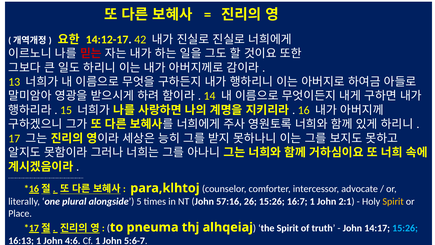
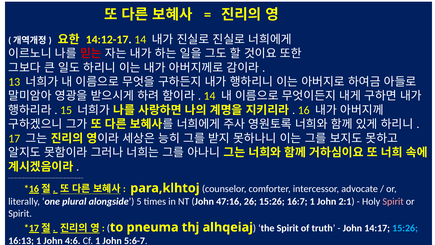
14:12-17 42: 42 -> 14
57:16: 57:16 -> 47:16
Spirit at (393, 201) colour: yellow -> pink
Place at (20, 213): Place -> Spirit
